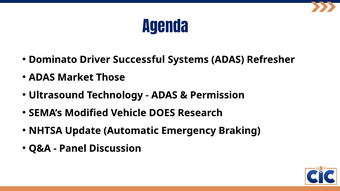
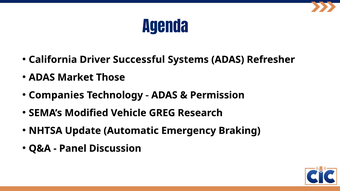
Dominato: Dominato -> California
Ultrasound: Ultrasound -> Companies
DOES: DOES -> GREG
